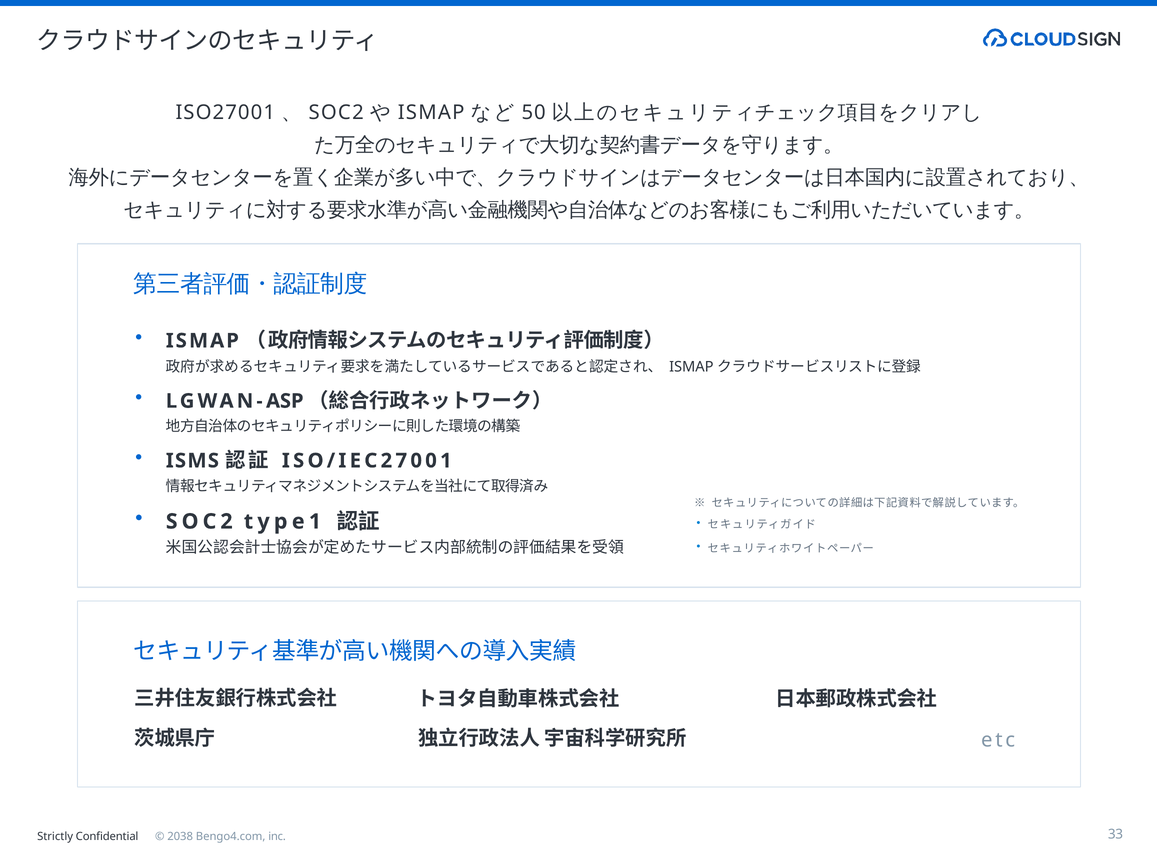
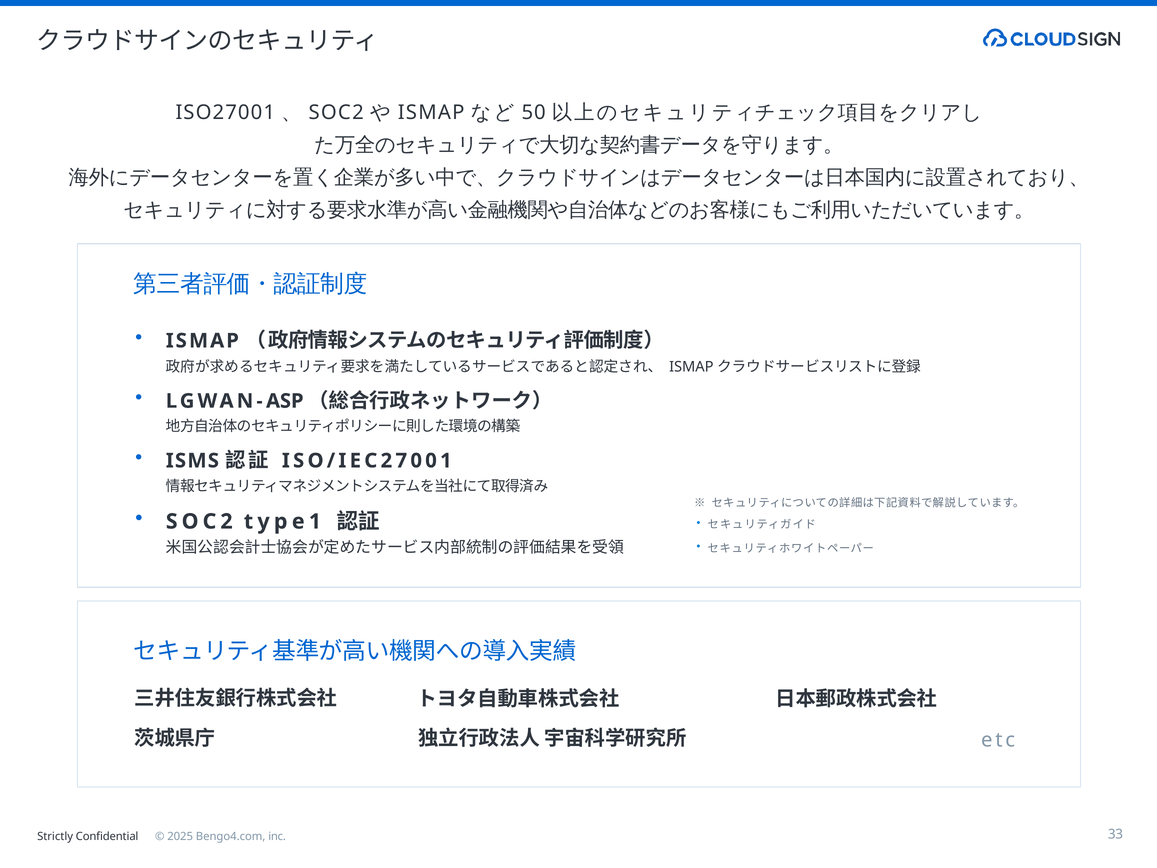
2038: 2038 -> 2025
